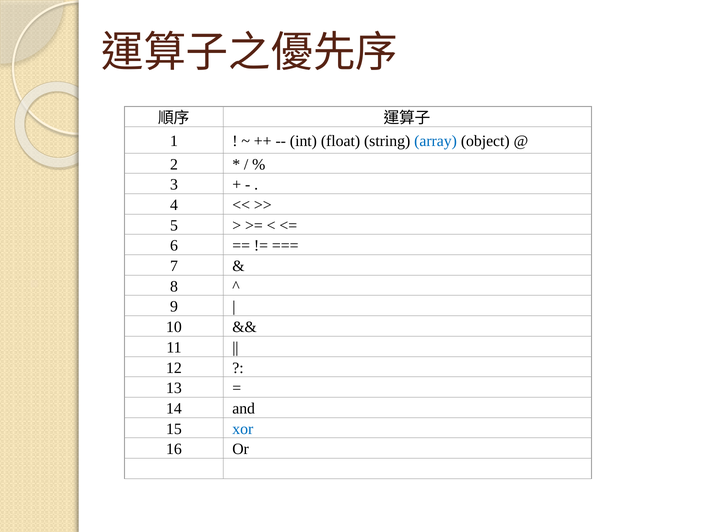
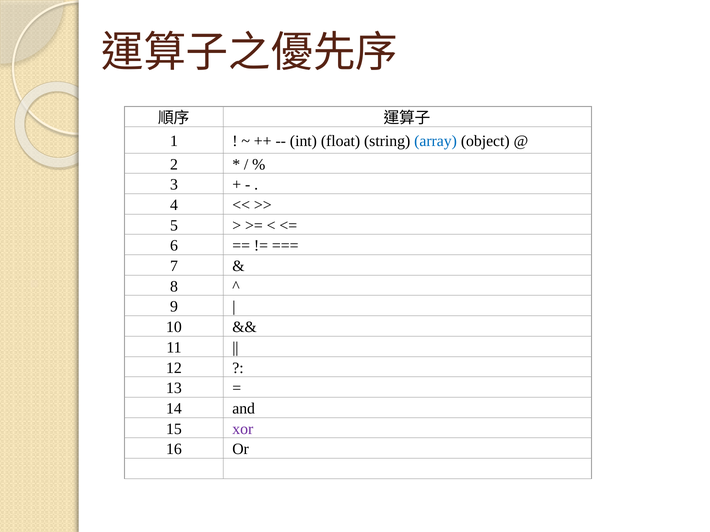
xor colour: blue -> purple
